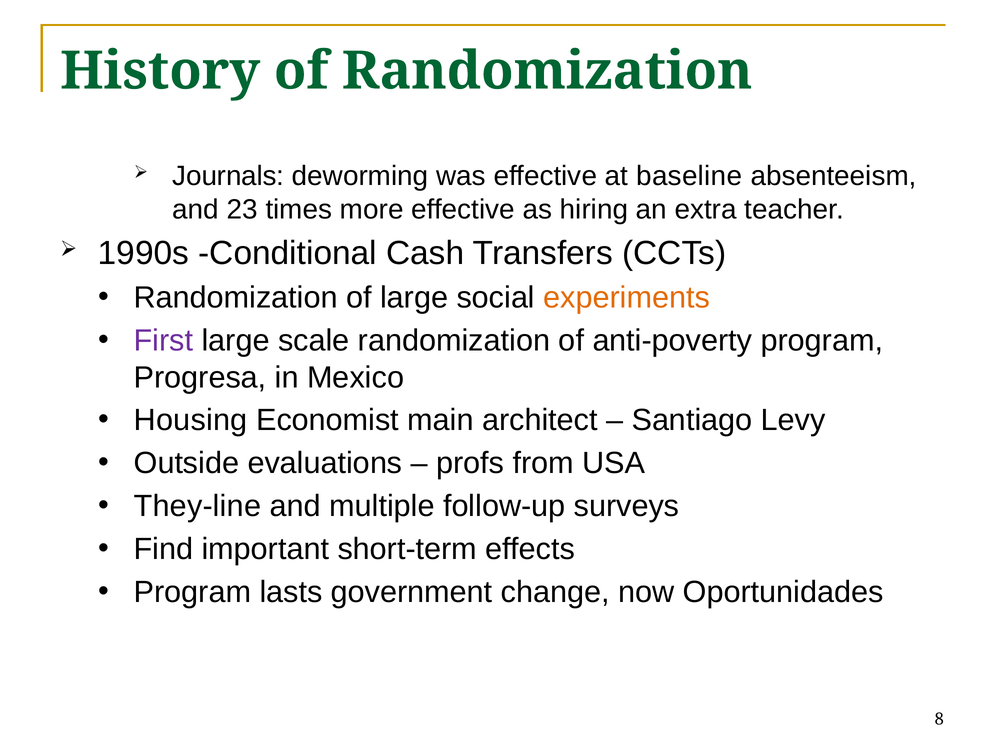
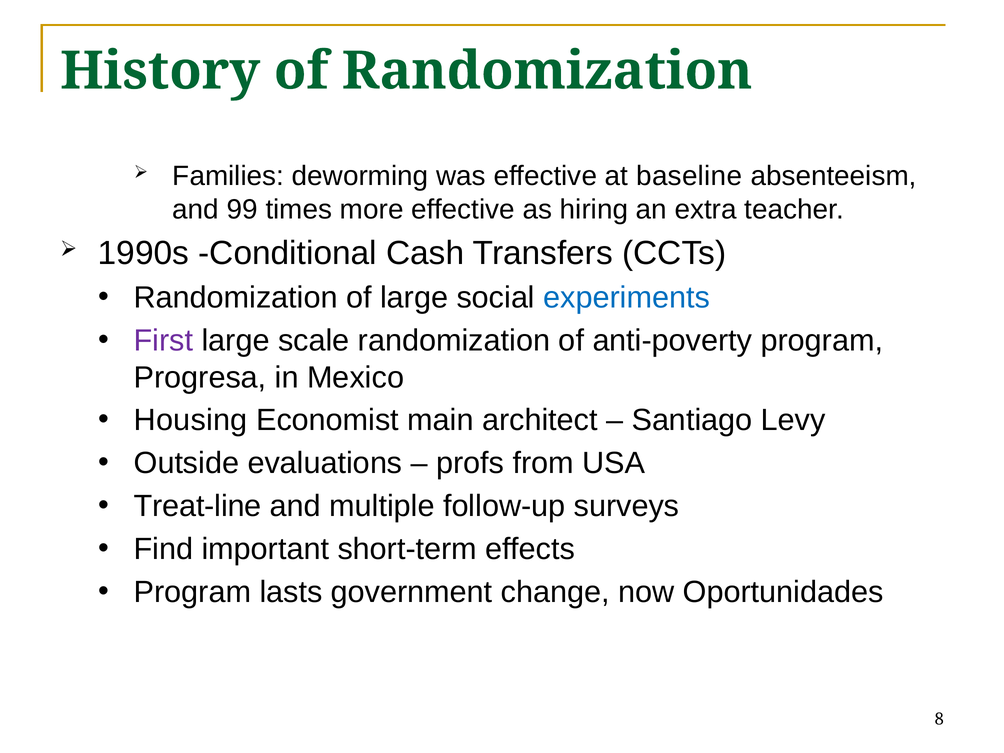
Journals: Journals -> Families
23: 23 -> 99
experiments colour: orange -> blue
They-line: They-line -> Treat-line
